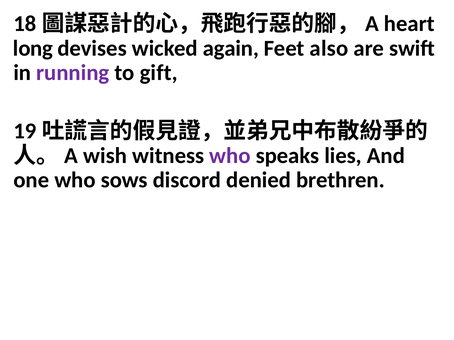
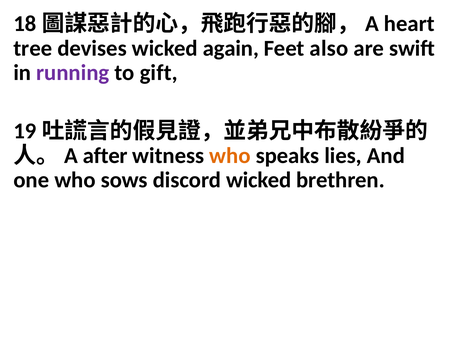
long: long -> tree
wish: wish -> after
who at (230, 156) colour: purple -> orange
discord denied: denied -> wicked
